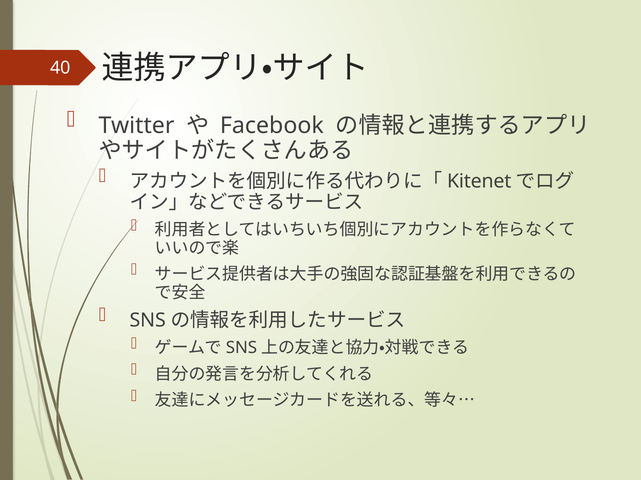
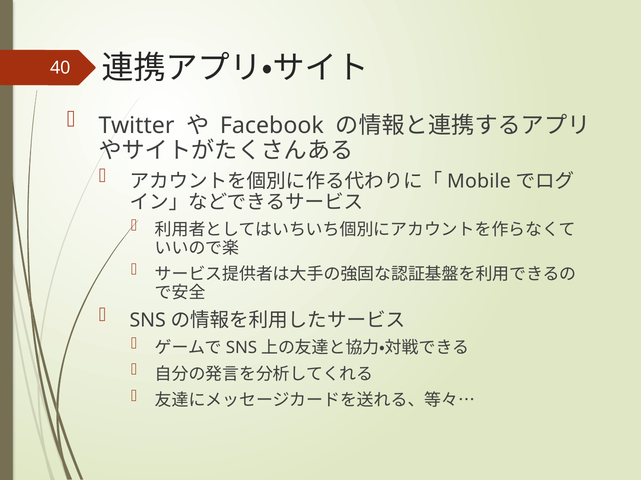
Kitenet: Kitenet -> Mobile
